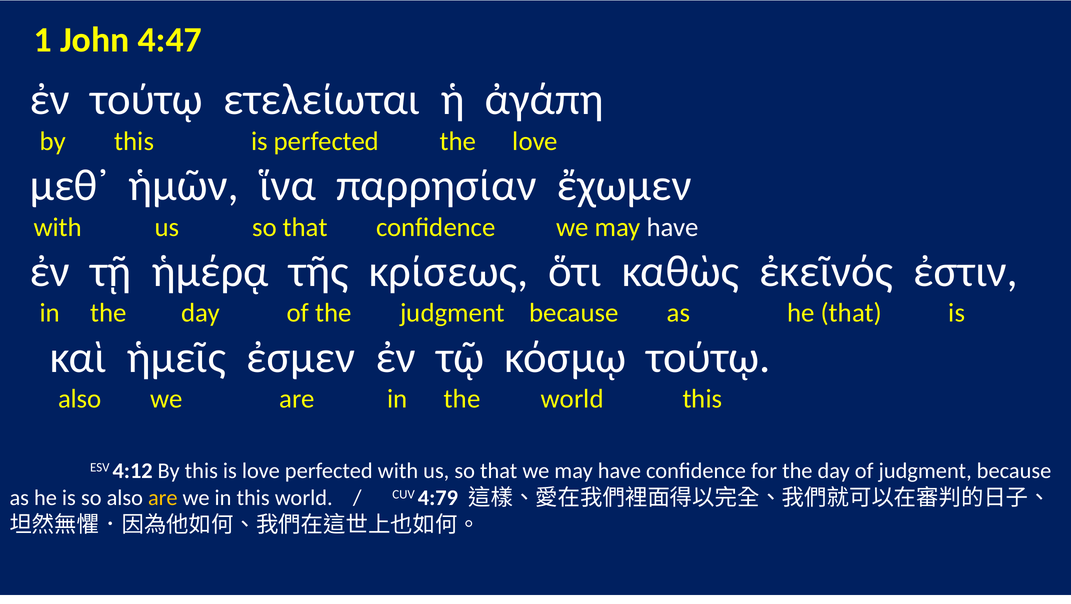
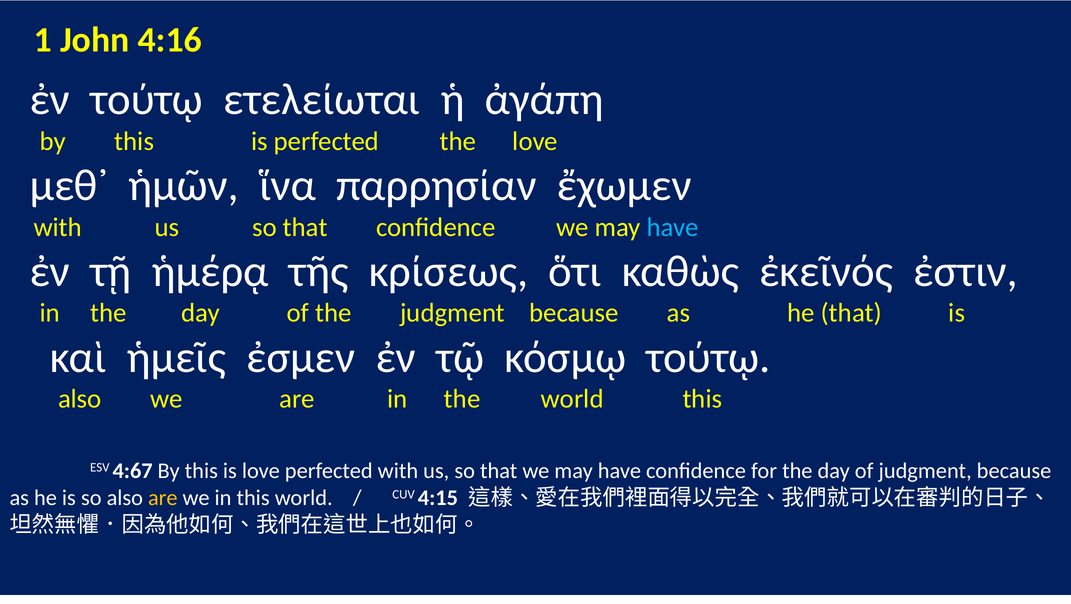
4:47: 4:47 -> 4:16
have at (673, 227) colour: white -> light blue
4:12: 4:12 -> 4:67
4:79: 4:79 -> 4:15
